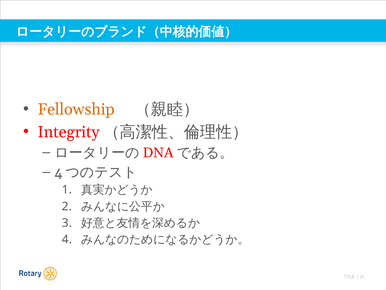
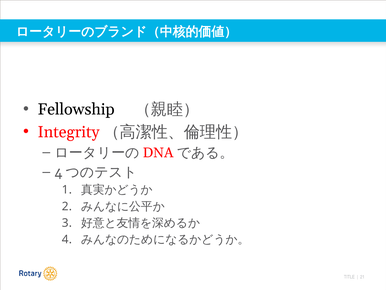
Fellowship colour: orange -> black
